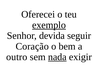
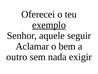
devida: devida -> aquele
Coração: Coração -> Aclamar
nada underline: present -> none
